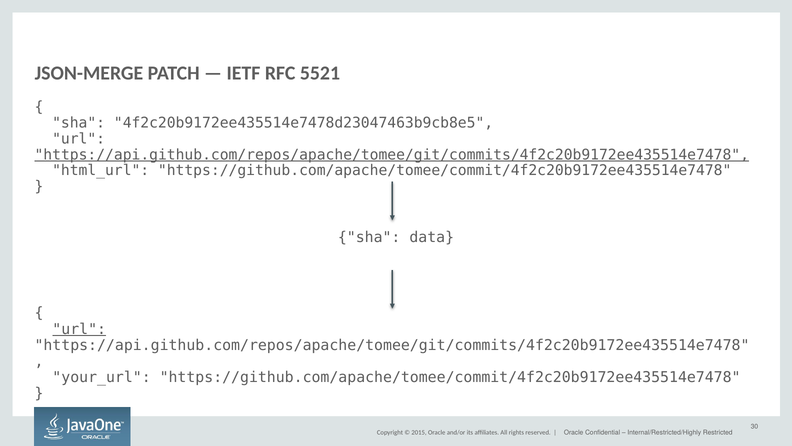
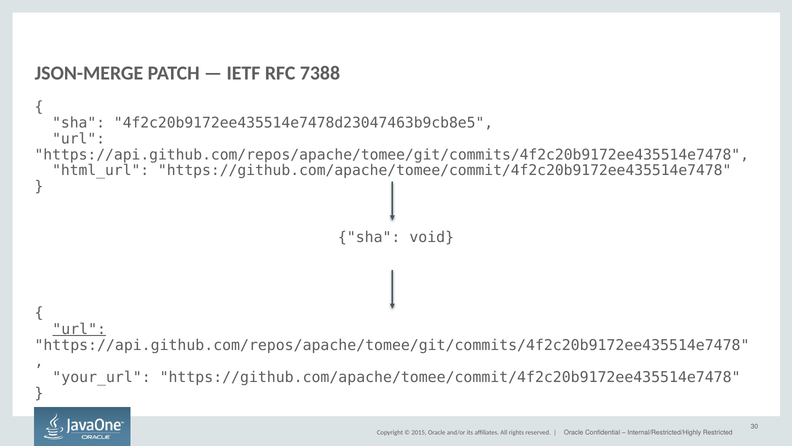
5521: 5521 -> 7388
https://api.github.com/repos/apache/tomee/git/commits/4f2c20b9172ee435514e7478 at (392, 155) underline: present -> none
data: data -> void
